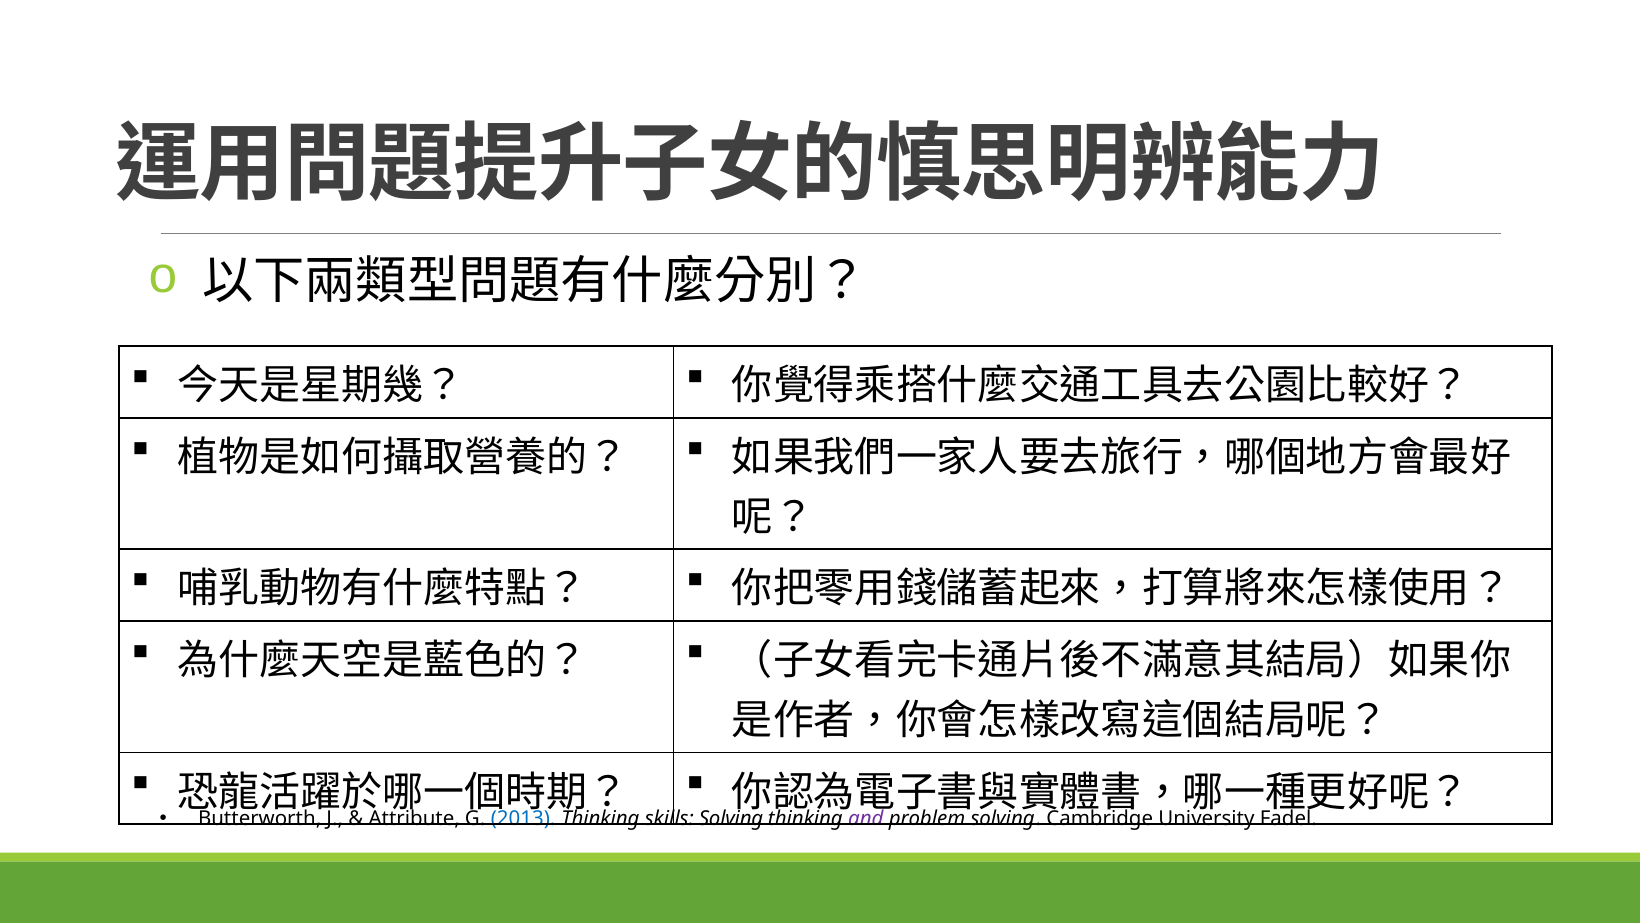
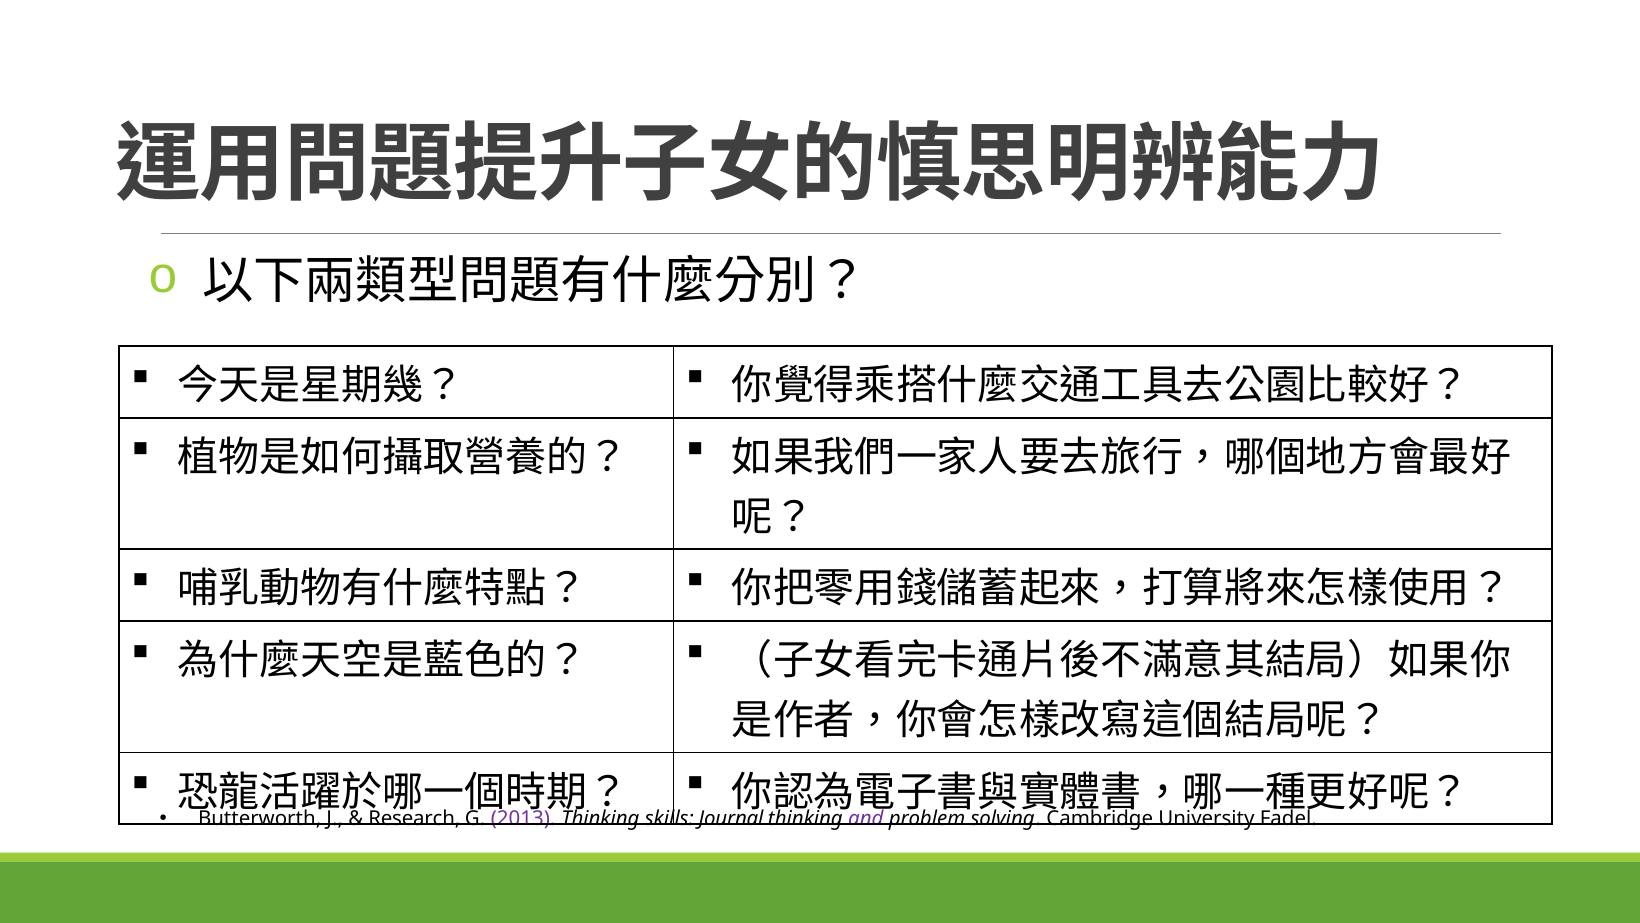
Attribute: Attribute -> Research
2013 colour: blue -> purple
skills Solving: Solving -> Journal
